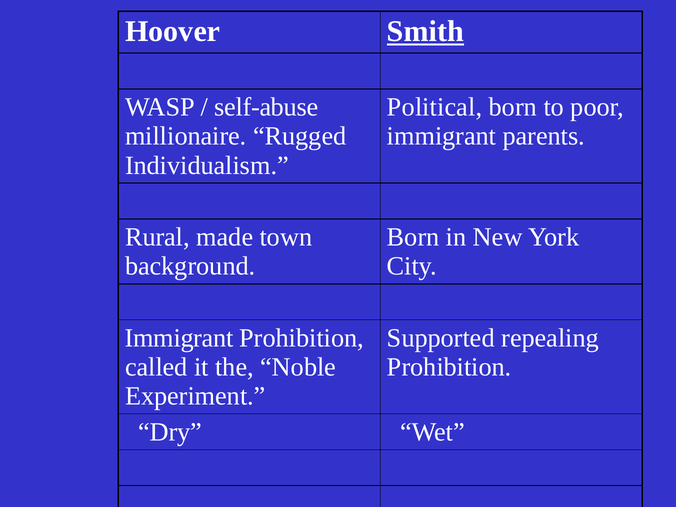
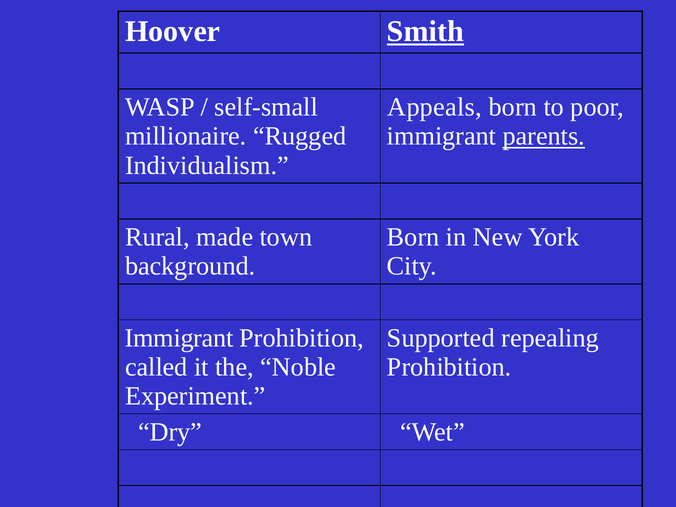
self-abuse: self-abuse -> self-small
Political: Political -> Appeals
parents underline: none -> present
